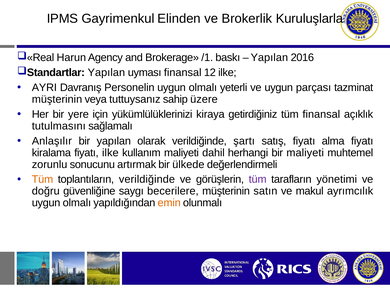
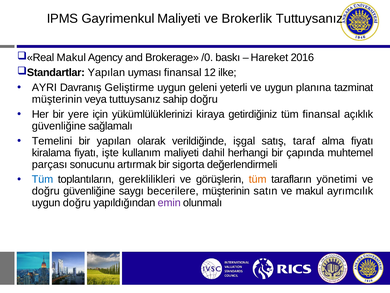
Gayrimenkul Elinden: Elinden -> Maliyeti
Brokerlik Kuruluşlarla: Kuruluşlarla -> Tuttuysanız
Harun at (71, 58): Harun -> Makul
/1: /1 -> /0
Yapılan at (269, 58): Yapılan -> Hareket
Personelin: Personelin -> Geliştirme
olmalı at (203, 87): olmalı -> geleni
parçası: parçası -> planına
sahip üzere: üzere -> doğru
tutulmasını at (59, 126): tutulmasını -> güvenliğine
Anlaşılır: Anlaşılır -> Temelini
şartı: şartı -> işgal
satış fiyatı: fiyatı -> taraf
fiyatı ilke: ilke -> işte
bir maliyeti: maliyeti -> çapında
zorunlu: zorunlu -> parçası
ülkede: ülkede -> sigorta
Tüm at (42, 179) colour: orange -> blue
toplantıların verildiğinde: verildiğinde -> gereklilikleri
tüm at (258, 179) colour: purple -> orange
olmalı at (77, 202): olmalı -> doğru
emin colour: orange -> purple
